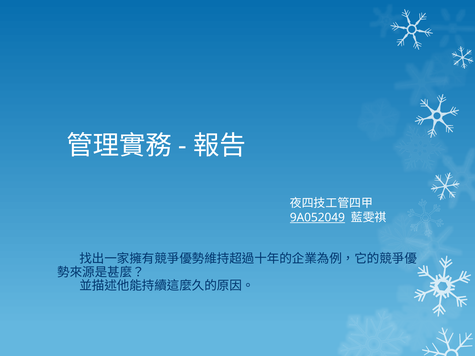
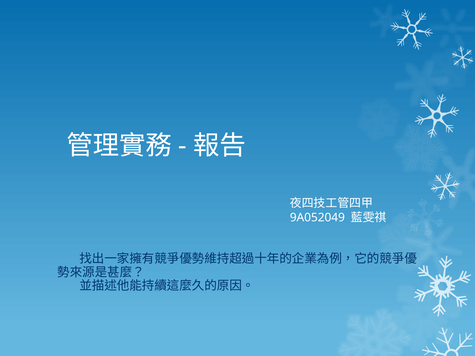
9A052049 underline: present -> none
